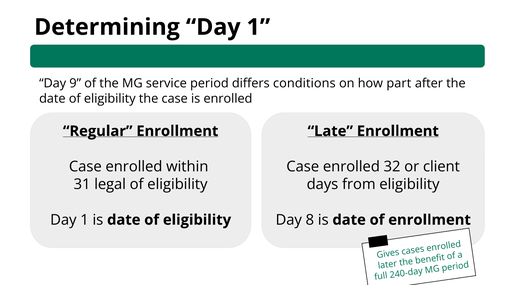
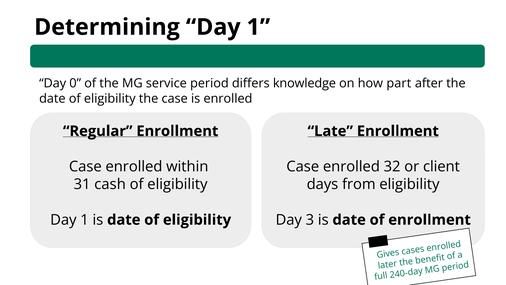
9: 9 -> 0
conditions: conditions -> knowledge
legal: legal -> cash
8: 8 -> 3
